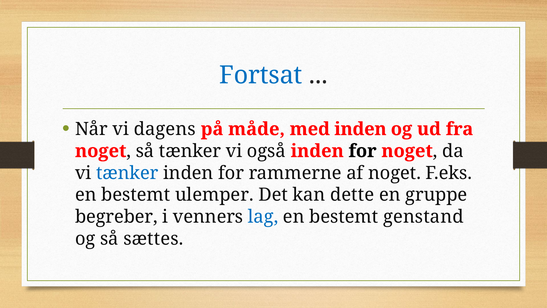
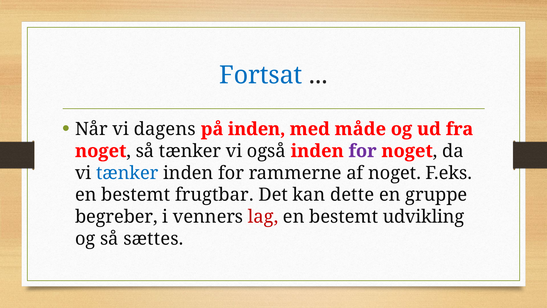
på måde: måde -> inden
med inden: inden -> måde
for at (363, 151) colour: black -> purple
ulemper: ulemper -> frugtbar
lag colour: blue -> red
genstand: genstand -> udvikling
